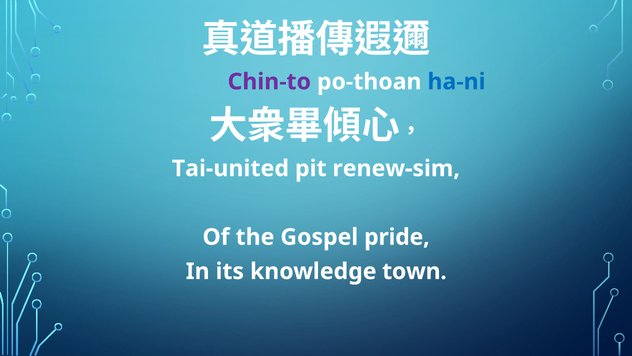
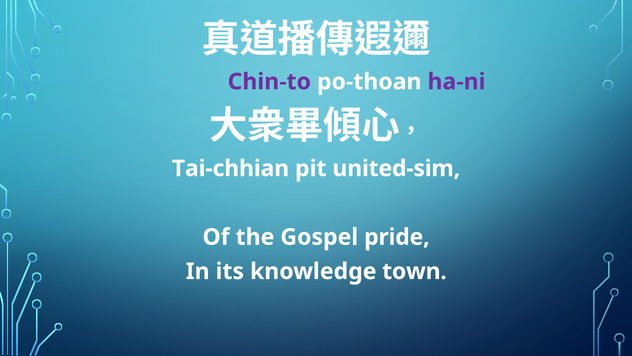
ha-ni colour: blue -> purple
Tai-united: Tai-united -> Tai-chhian
renew-sim: renew-sim -> united-sim
